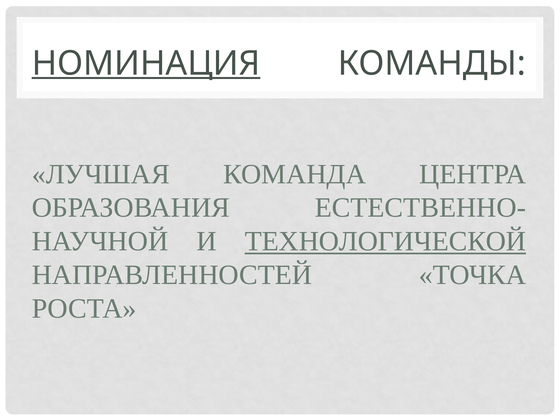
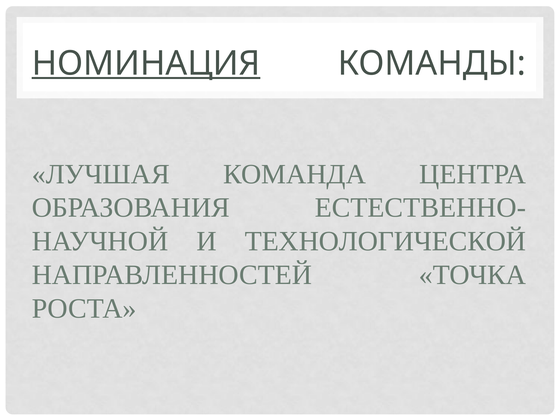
ТЕХНОЛОГИЧЕСКОЙ underline: present -> none
